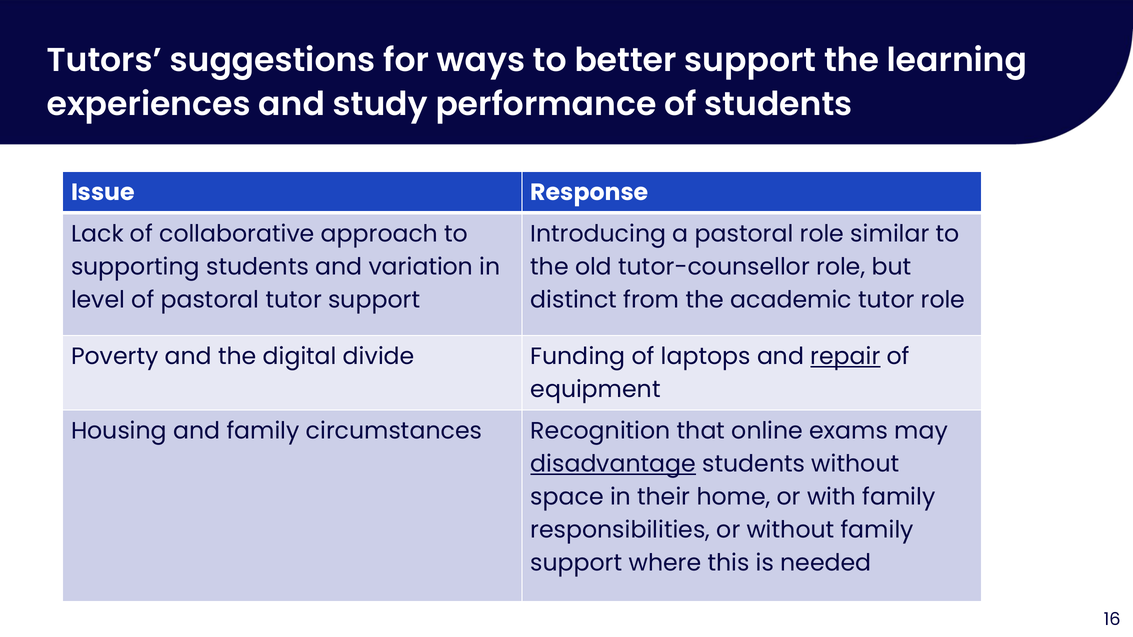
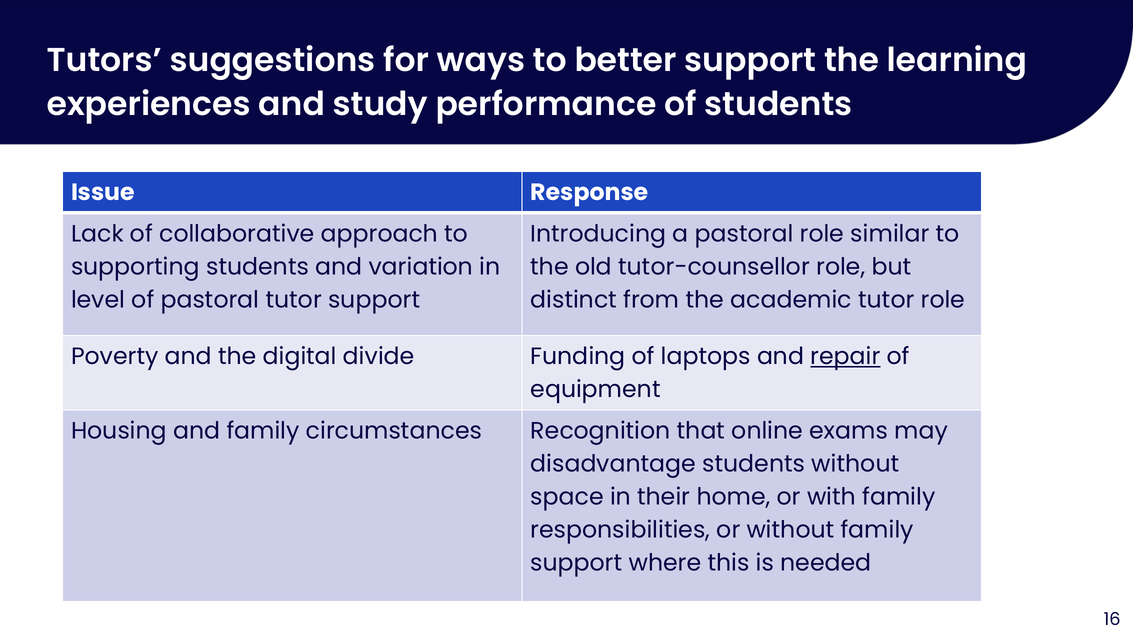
disadvantage underline: present -> none
